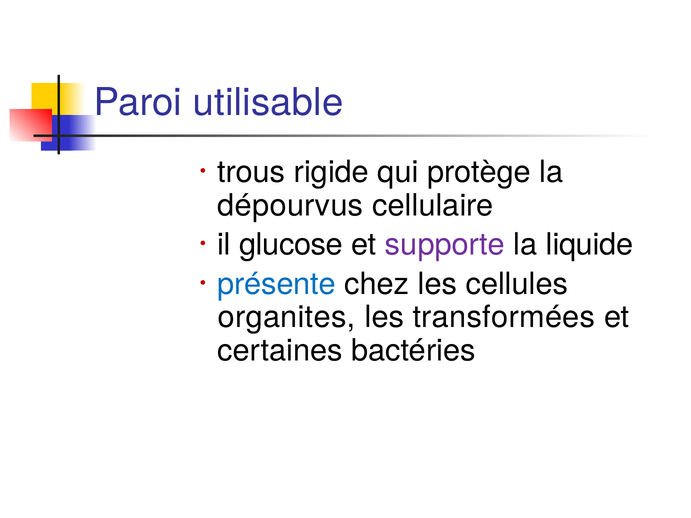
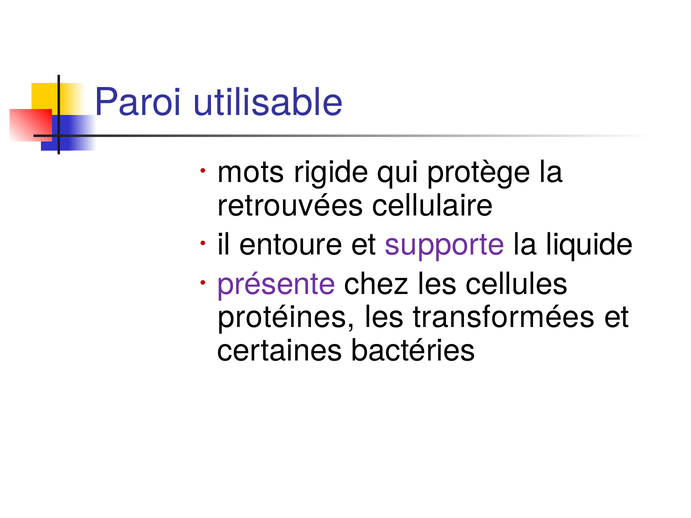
trous: trous -> mots
dépourvus: dépourvus -> retrouvées
glucose: glucose -> entoure
présente colour: blue -> purple
organites: organites -> protéines
